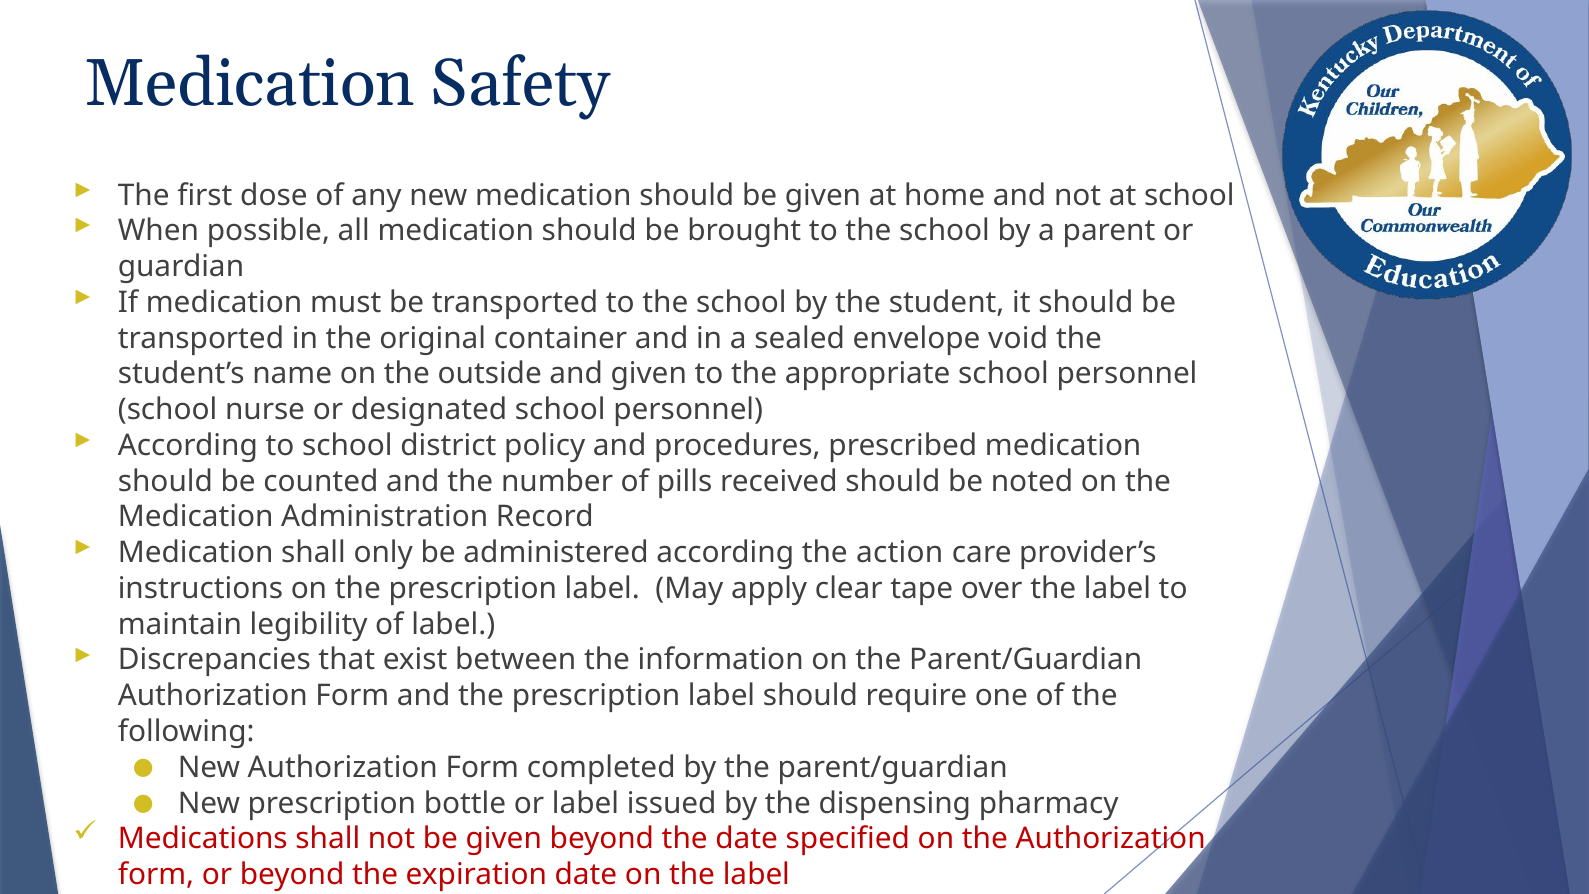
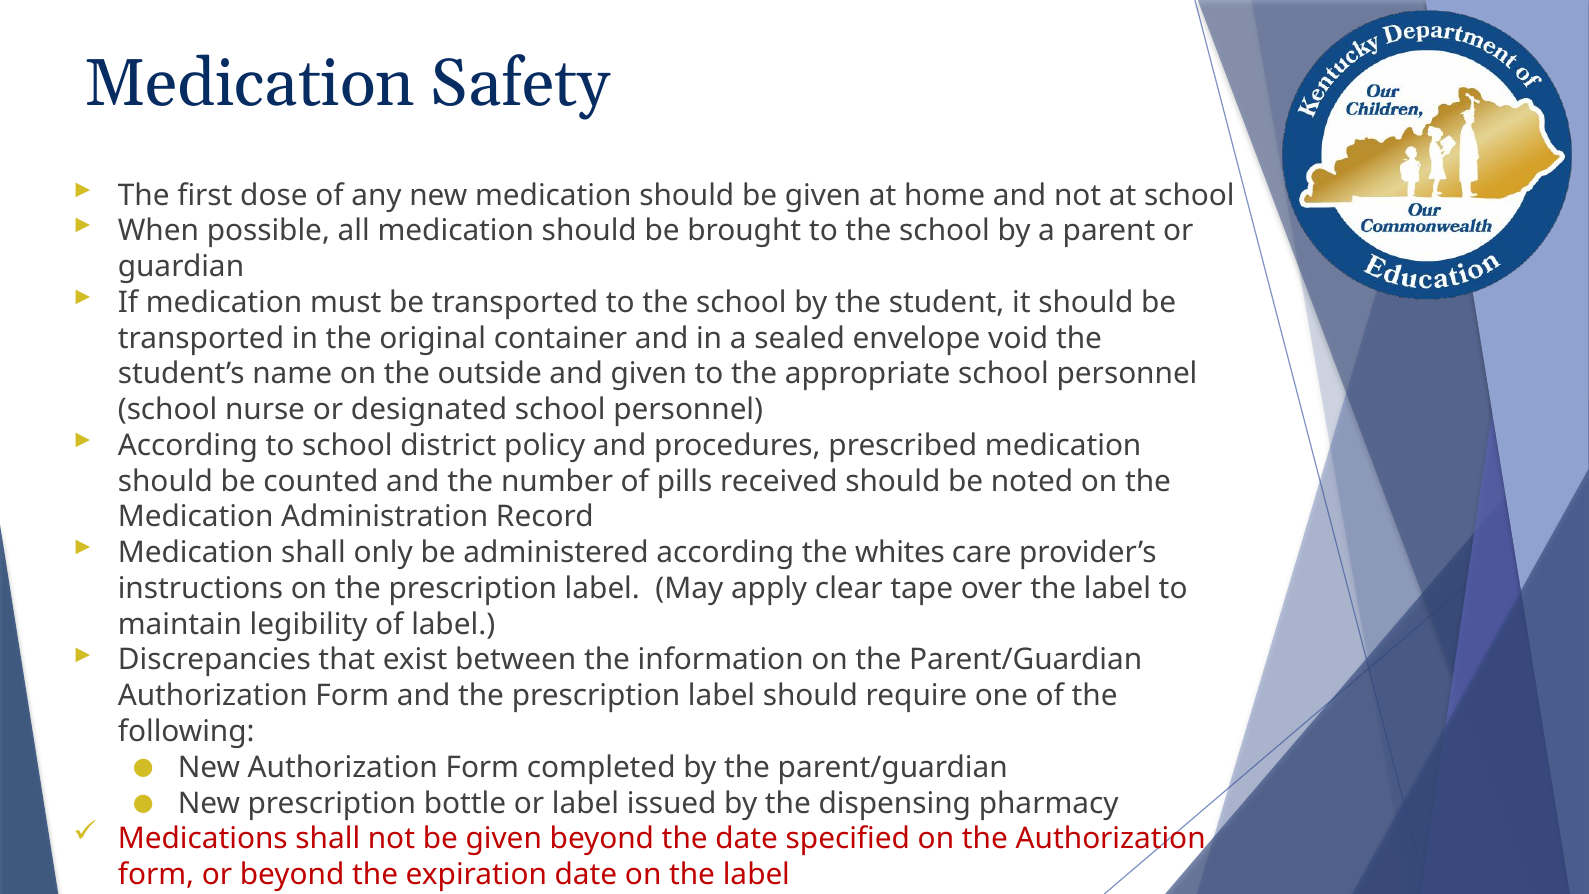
action: action -> whites
